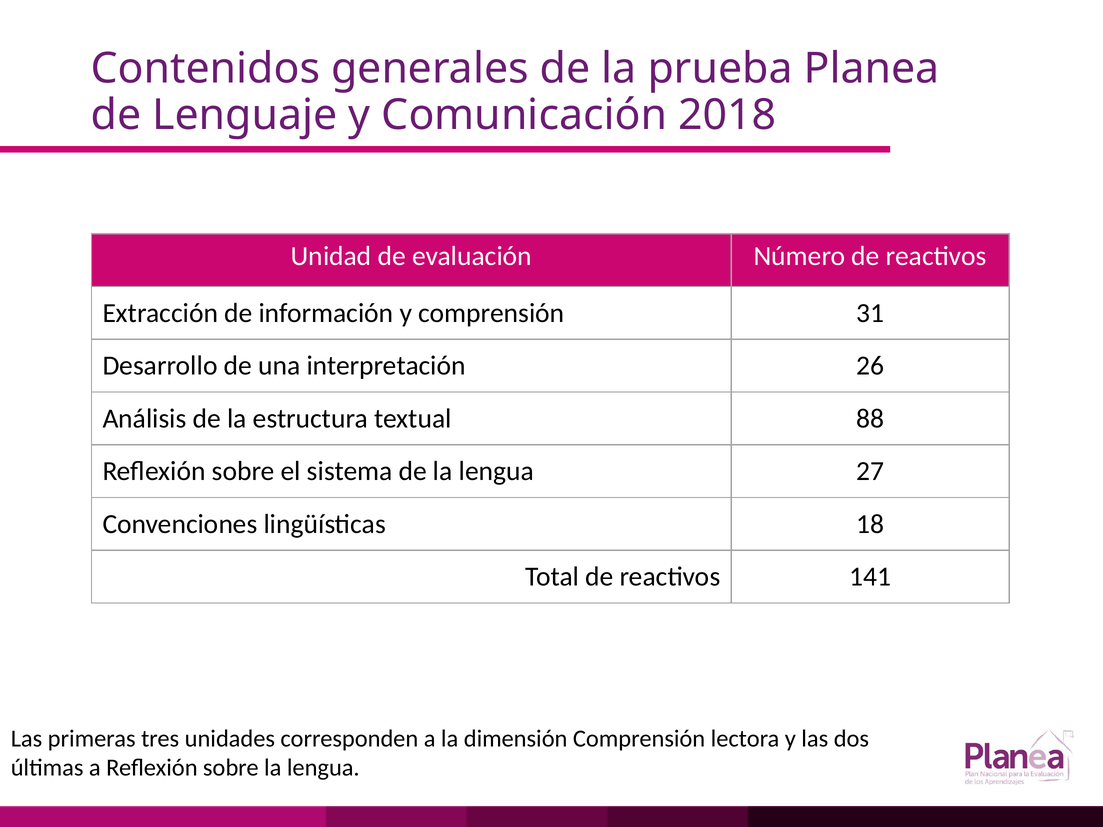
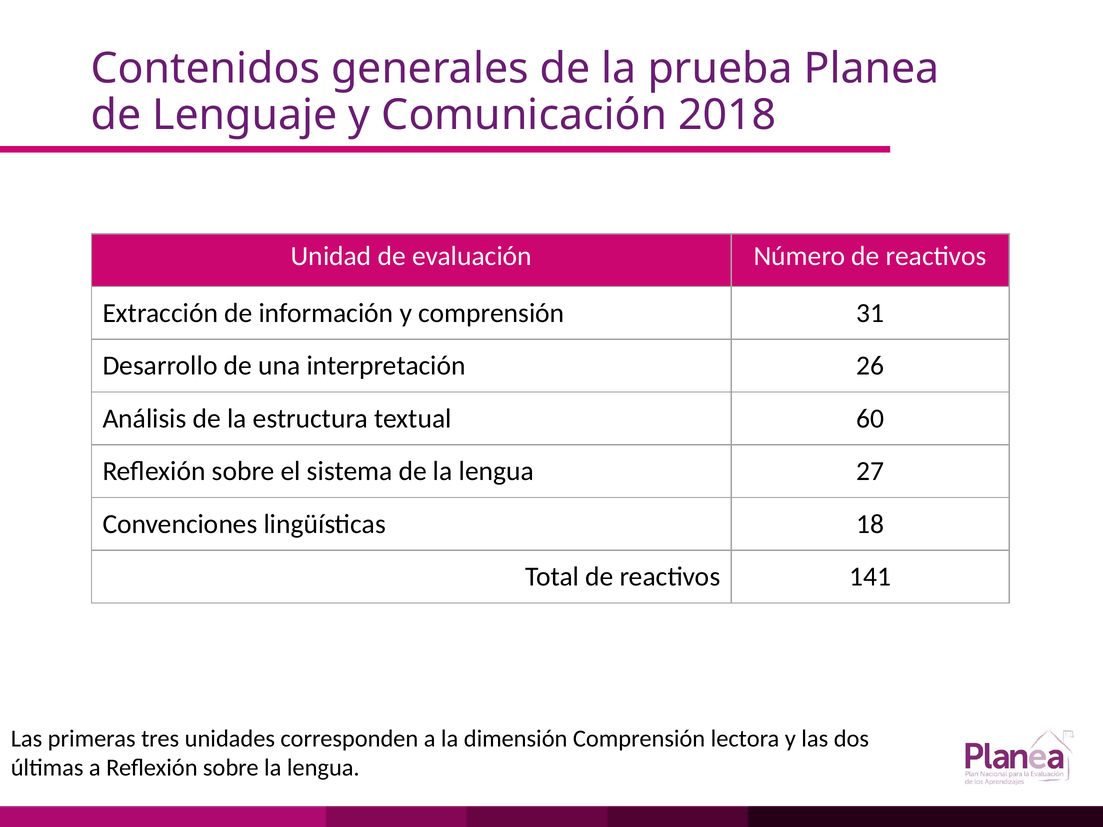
88: 88 -> 60
